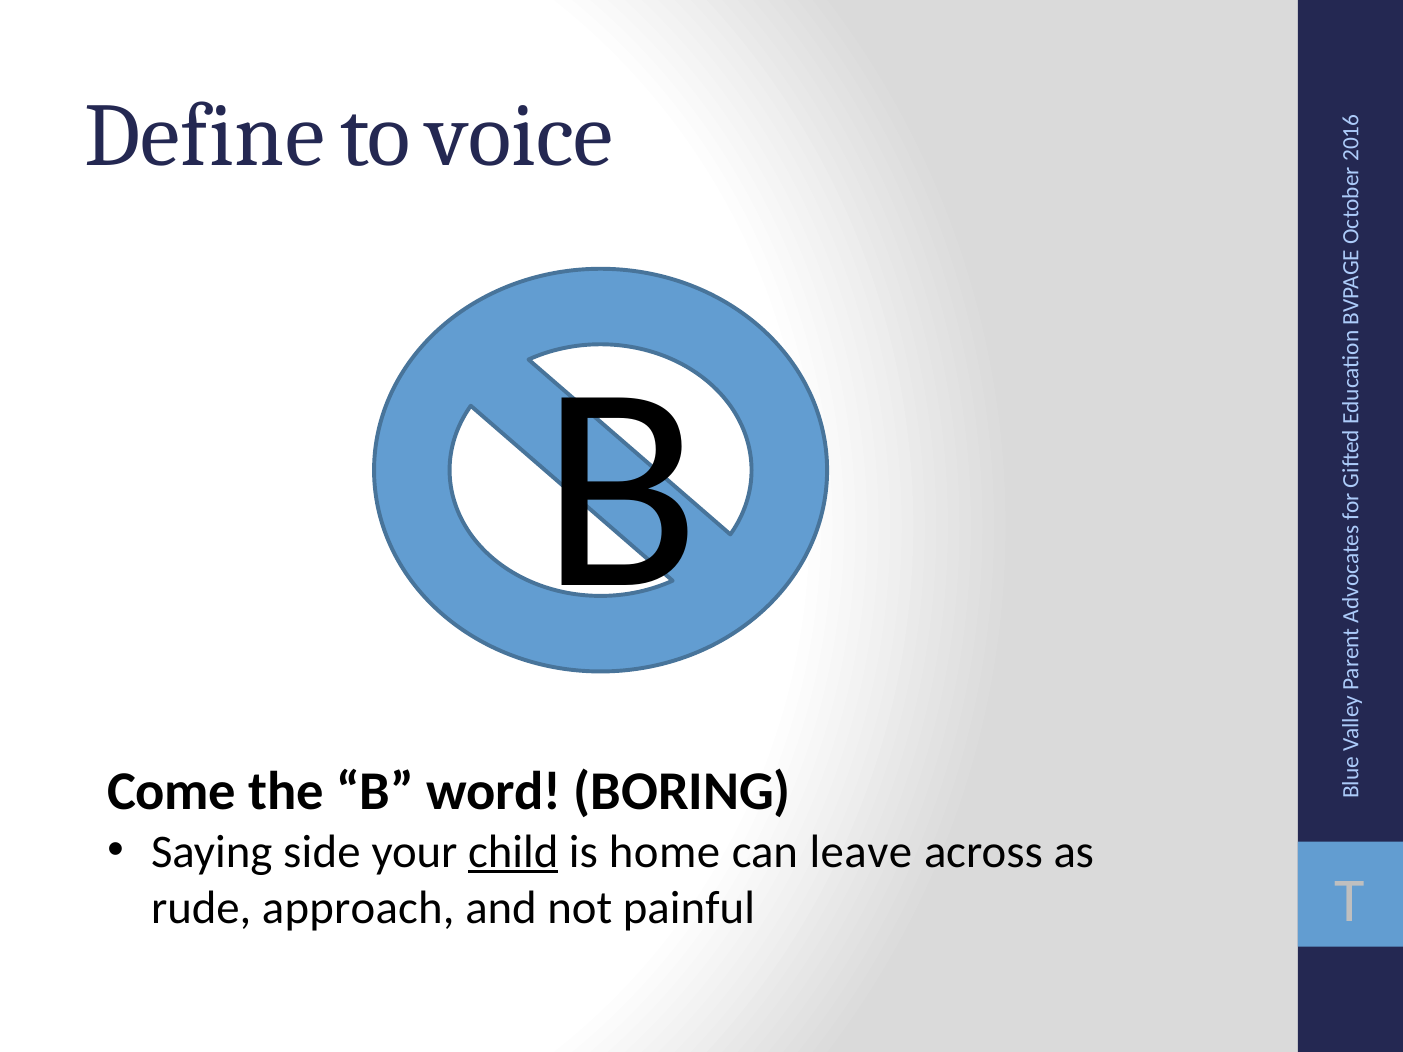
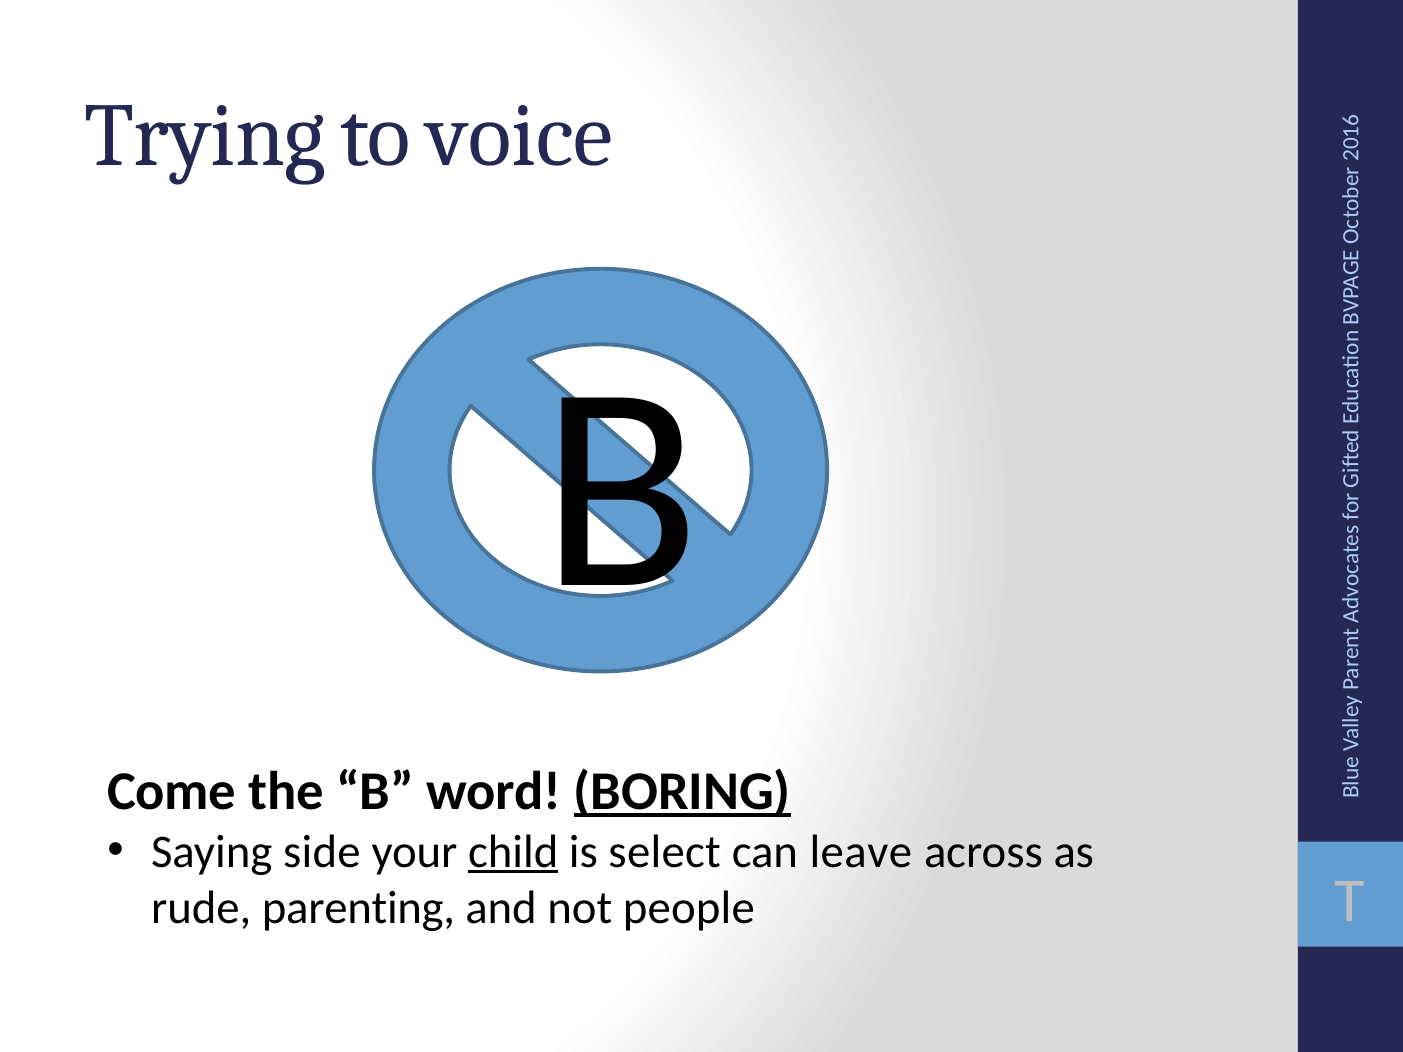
Define: Define -> Trying
BORING underline: none -> present
home: home -> select
approach: approach -> parenting
painful: painful -> people
